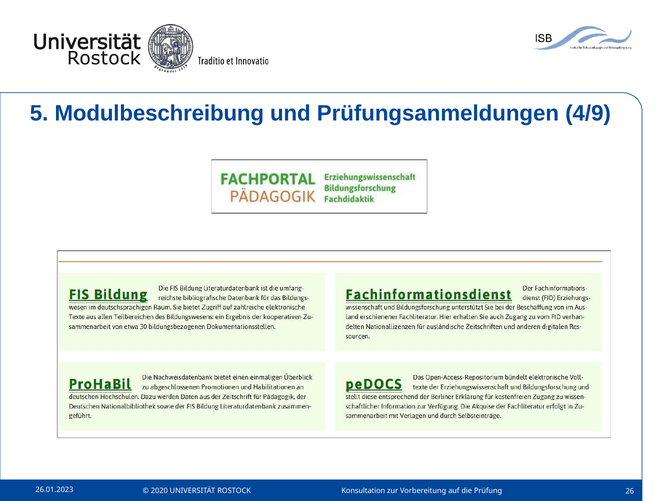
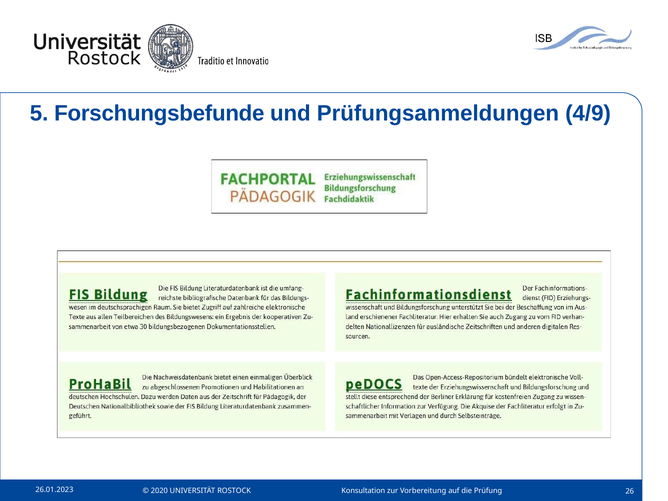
Modulbeschreibung: Modulbeschreibung -> Forschungsbefunde
